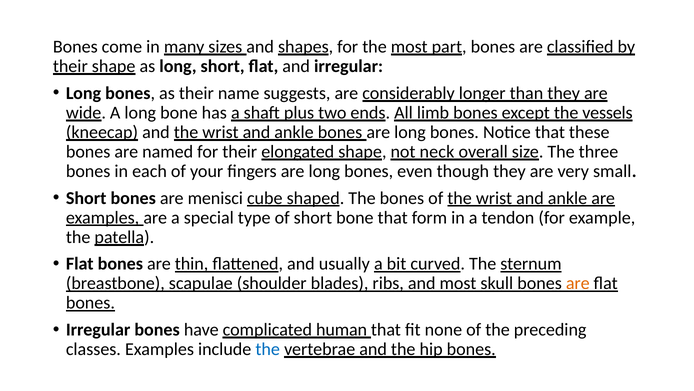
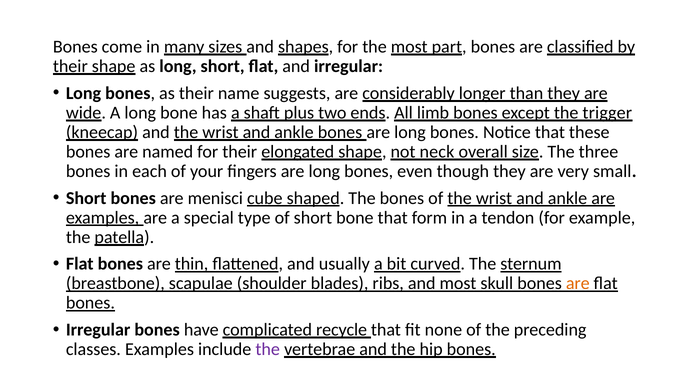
vessels: vessels -> trigger
human: human -> recycle
the at (268, 349) colour: blue -> purple
